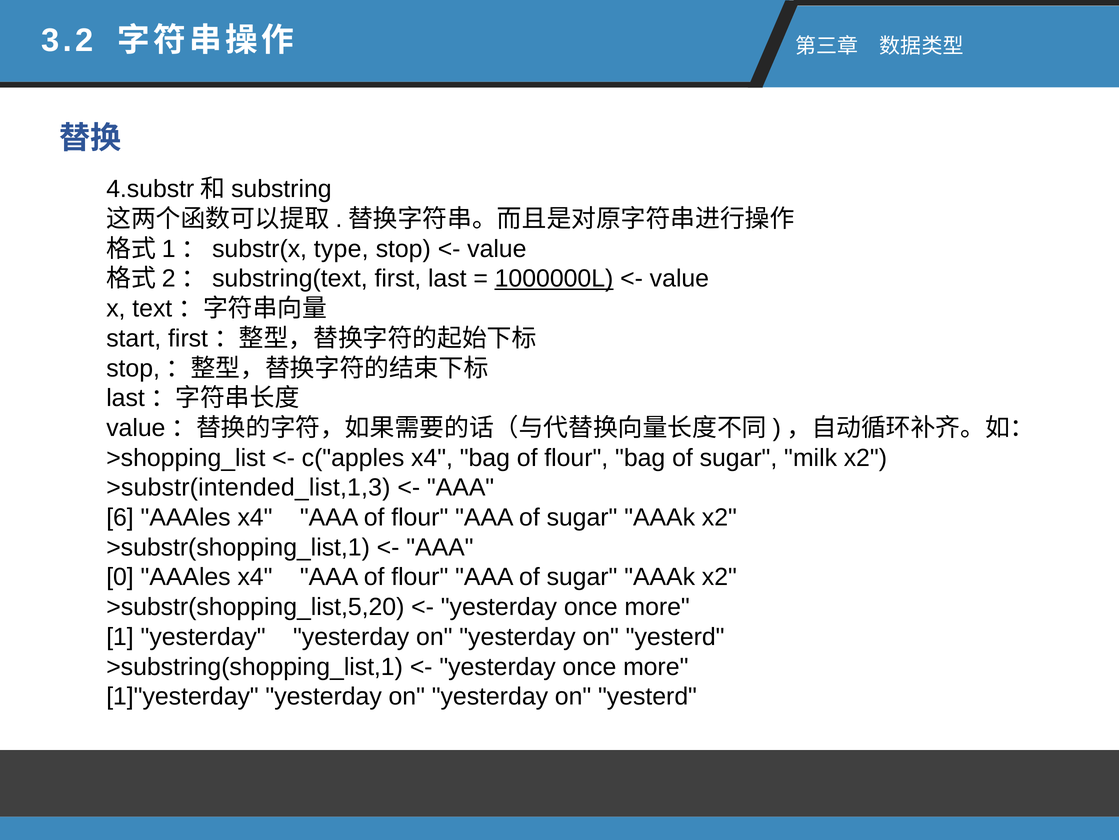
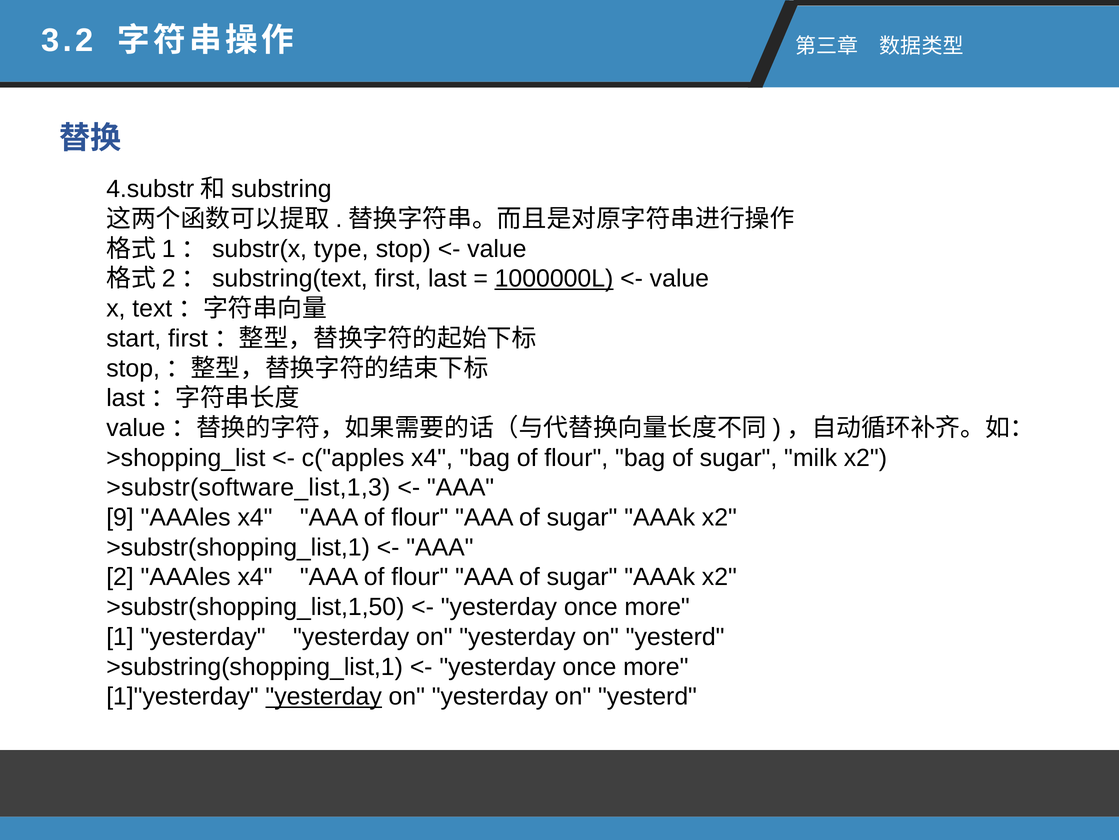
>substr(intended_list,1,3: >substr(intended_list,1,3 -> >substr(software_list,1,3
6: 6 -> 9
0: 0 -> 2
>substr(shopping_list,5,20: >substr(shopping_list,5,20 -> >substr(shopping_list,1,50
yesterday at (324, 696) underline: none -> present
